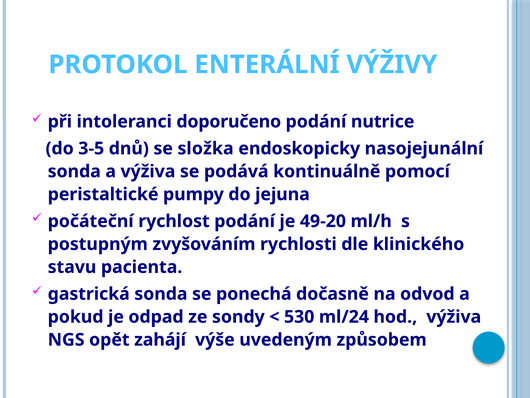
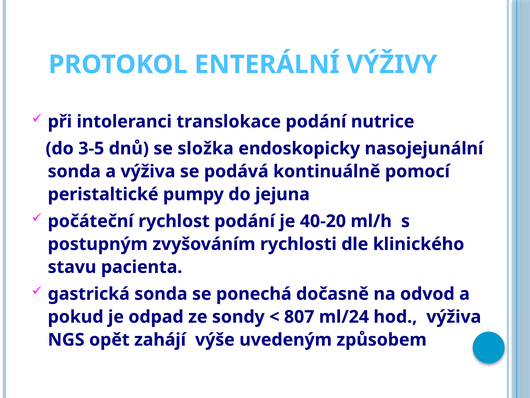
doporučeno: doporučeno -> translokace
49-20: 49-20 -> 40-20
530: 530 -> 807
